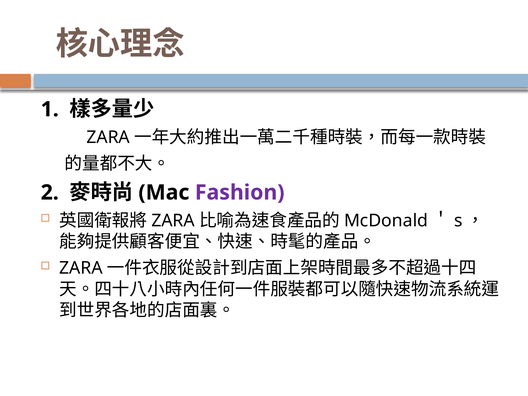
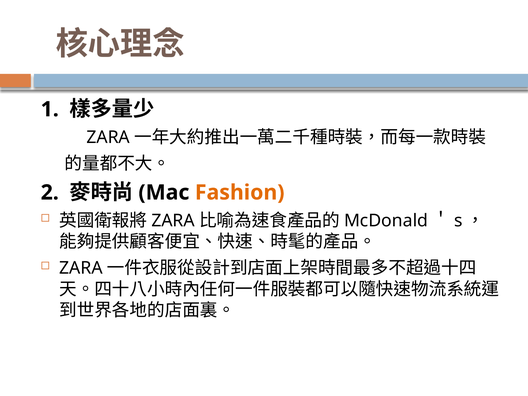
Fashion colour: purple -> orange
